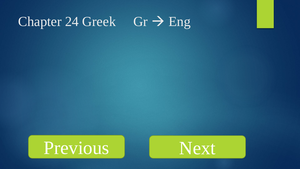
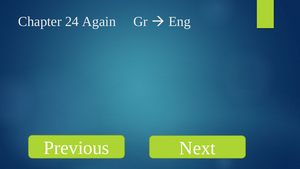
Greek: Greek -> Again
